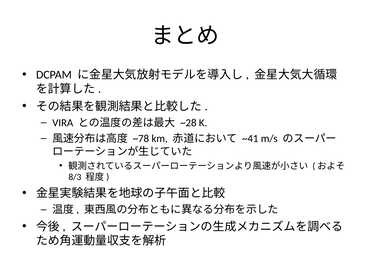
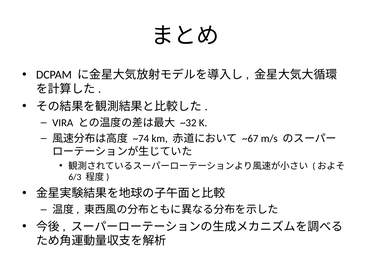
~28: ~28 -> ~32
~78: ~78 -> ~74
~41: ~41 -> ~67
8/3: 8/3 -> 6/3
